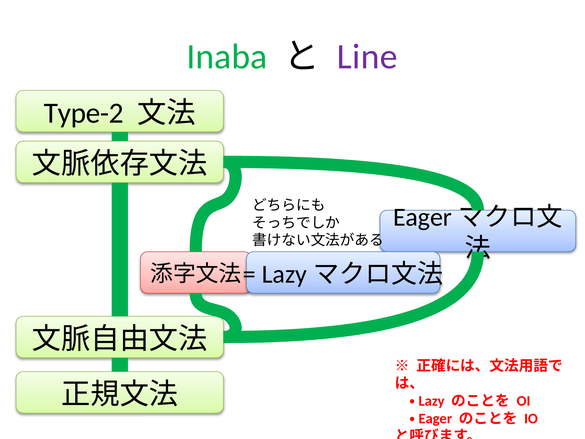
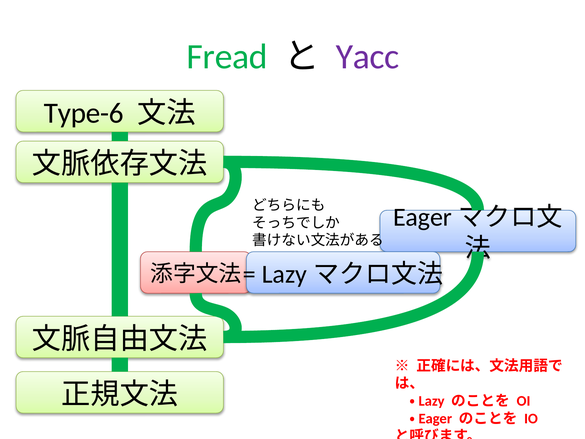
Inaba: Inaba -> Fread
Line: Line -> Yacc
Type-2: Type-2 -> Type-6
